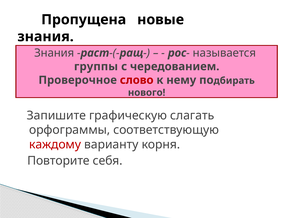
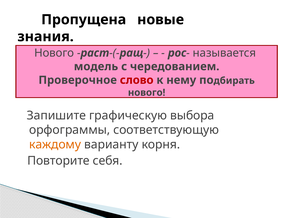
Знания at (54, 53): Знания -> Нового
группы: группы -> модель
слагать: слагать -> выбора
каждому colour: red -> orange
